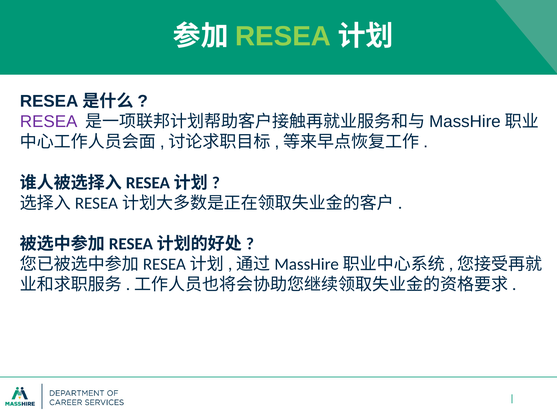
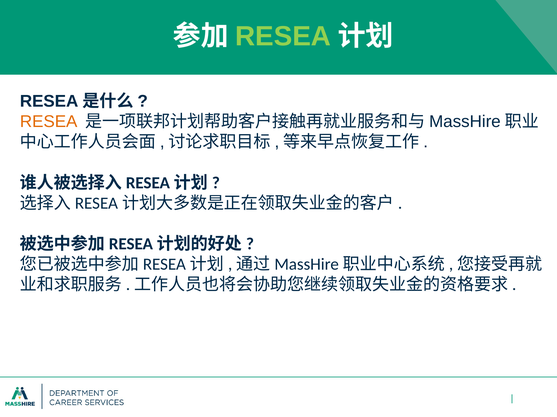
RESEA at (49, 122) colour: purple -> orange
